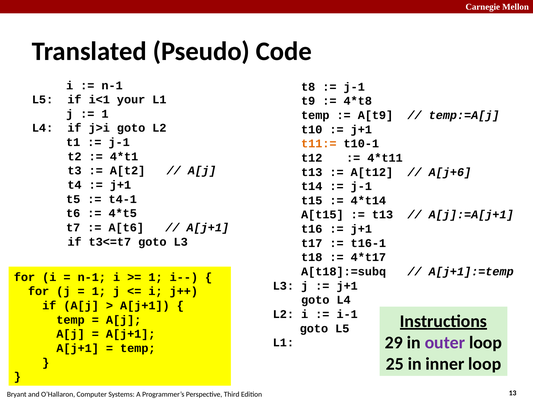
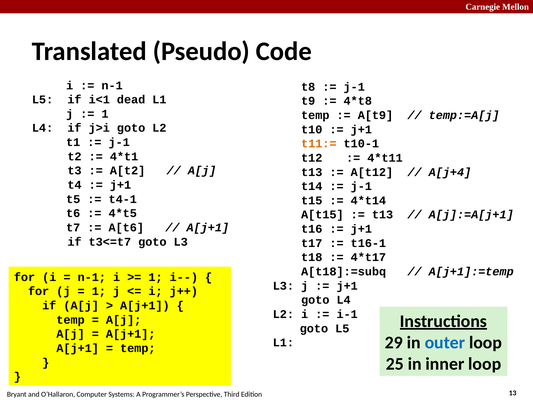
your: your -> dead
A[j+6: A[j+6 -> A[j+4
outer colour: purple -> blue
